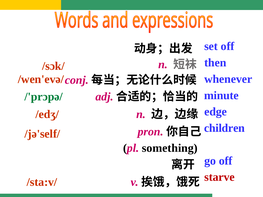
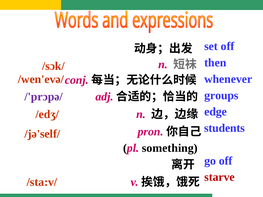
minute: minute -> groups
/'prɔpə/ colour: green -> purple
children: children -> students
